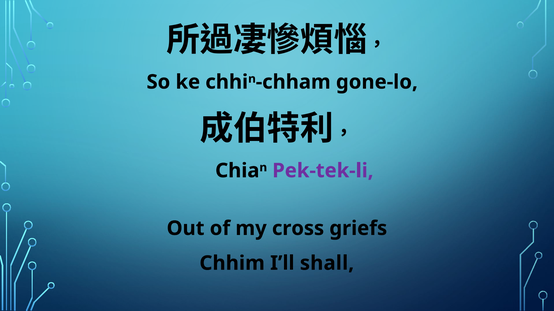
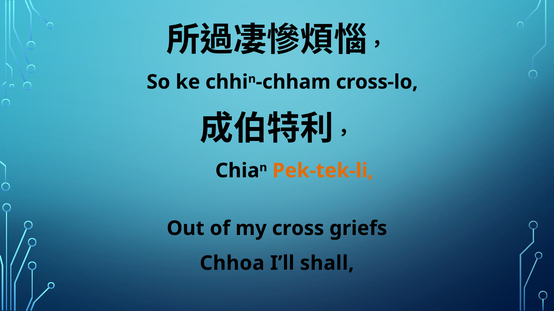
gone-lo: gone-lo -> cross-lo
Pek-tek-li colour: purple -> orange
Chhim: Chhim -> Chhoa
